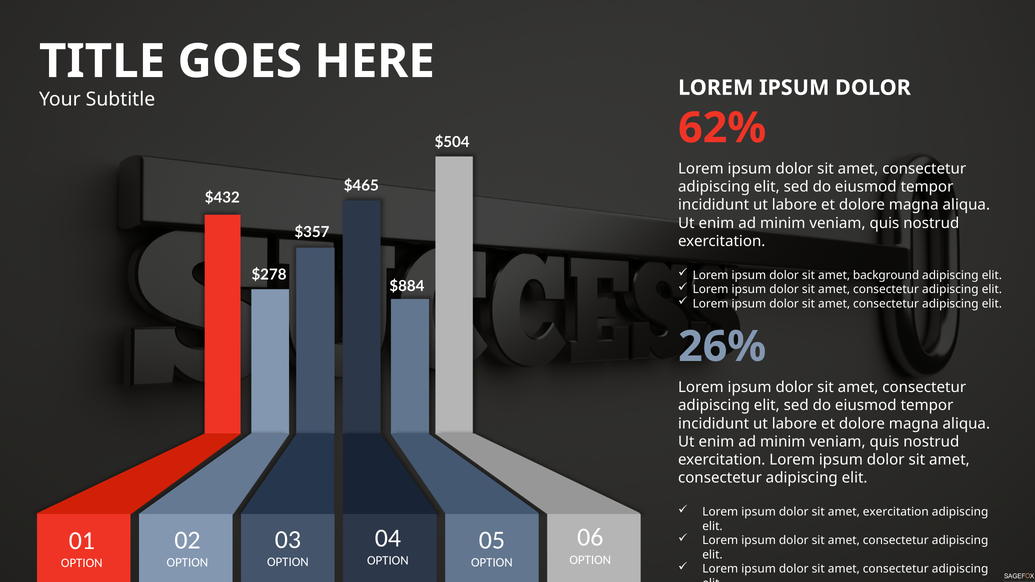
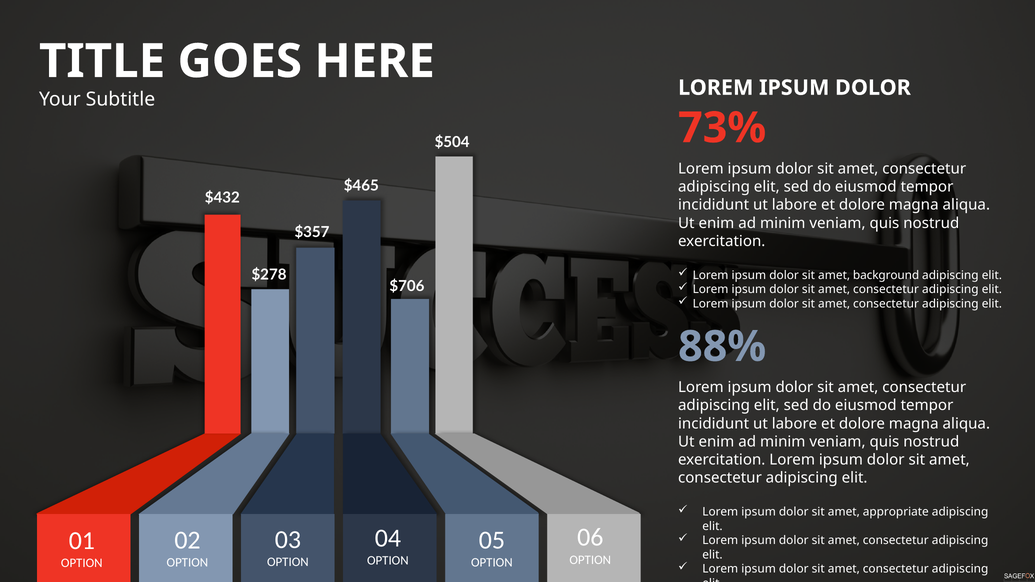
62%: 62% -> 73%
$884: $884 -> $706
26%: 26% -> 88%
amet exercitation: exercitation -> appropriate
